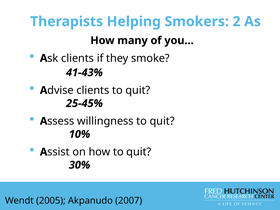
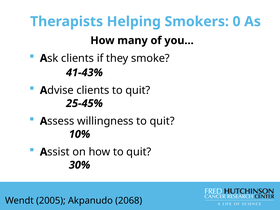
2: 2 -> 0
2007: 2007 -> 2068
